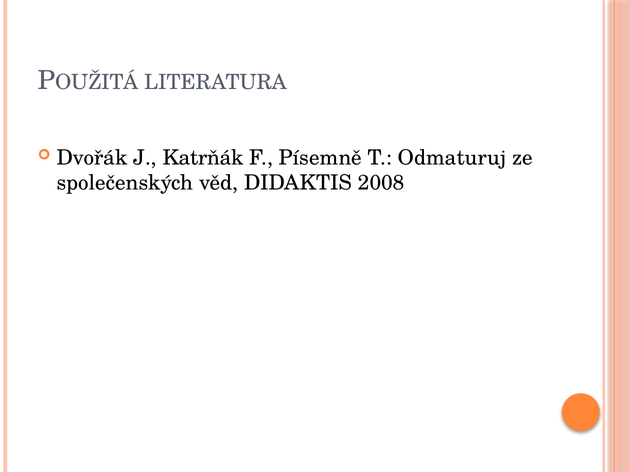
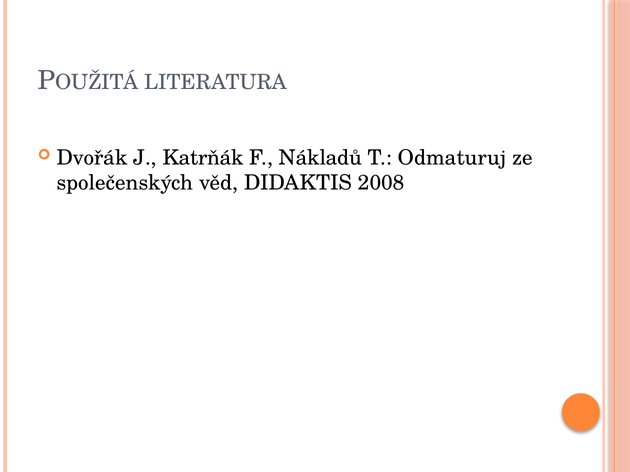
Písemně: Písemně -> Nákladů
